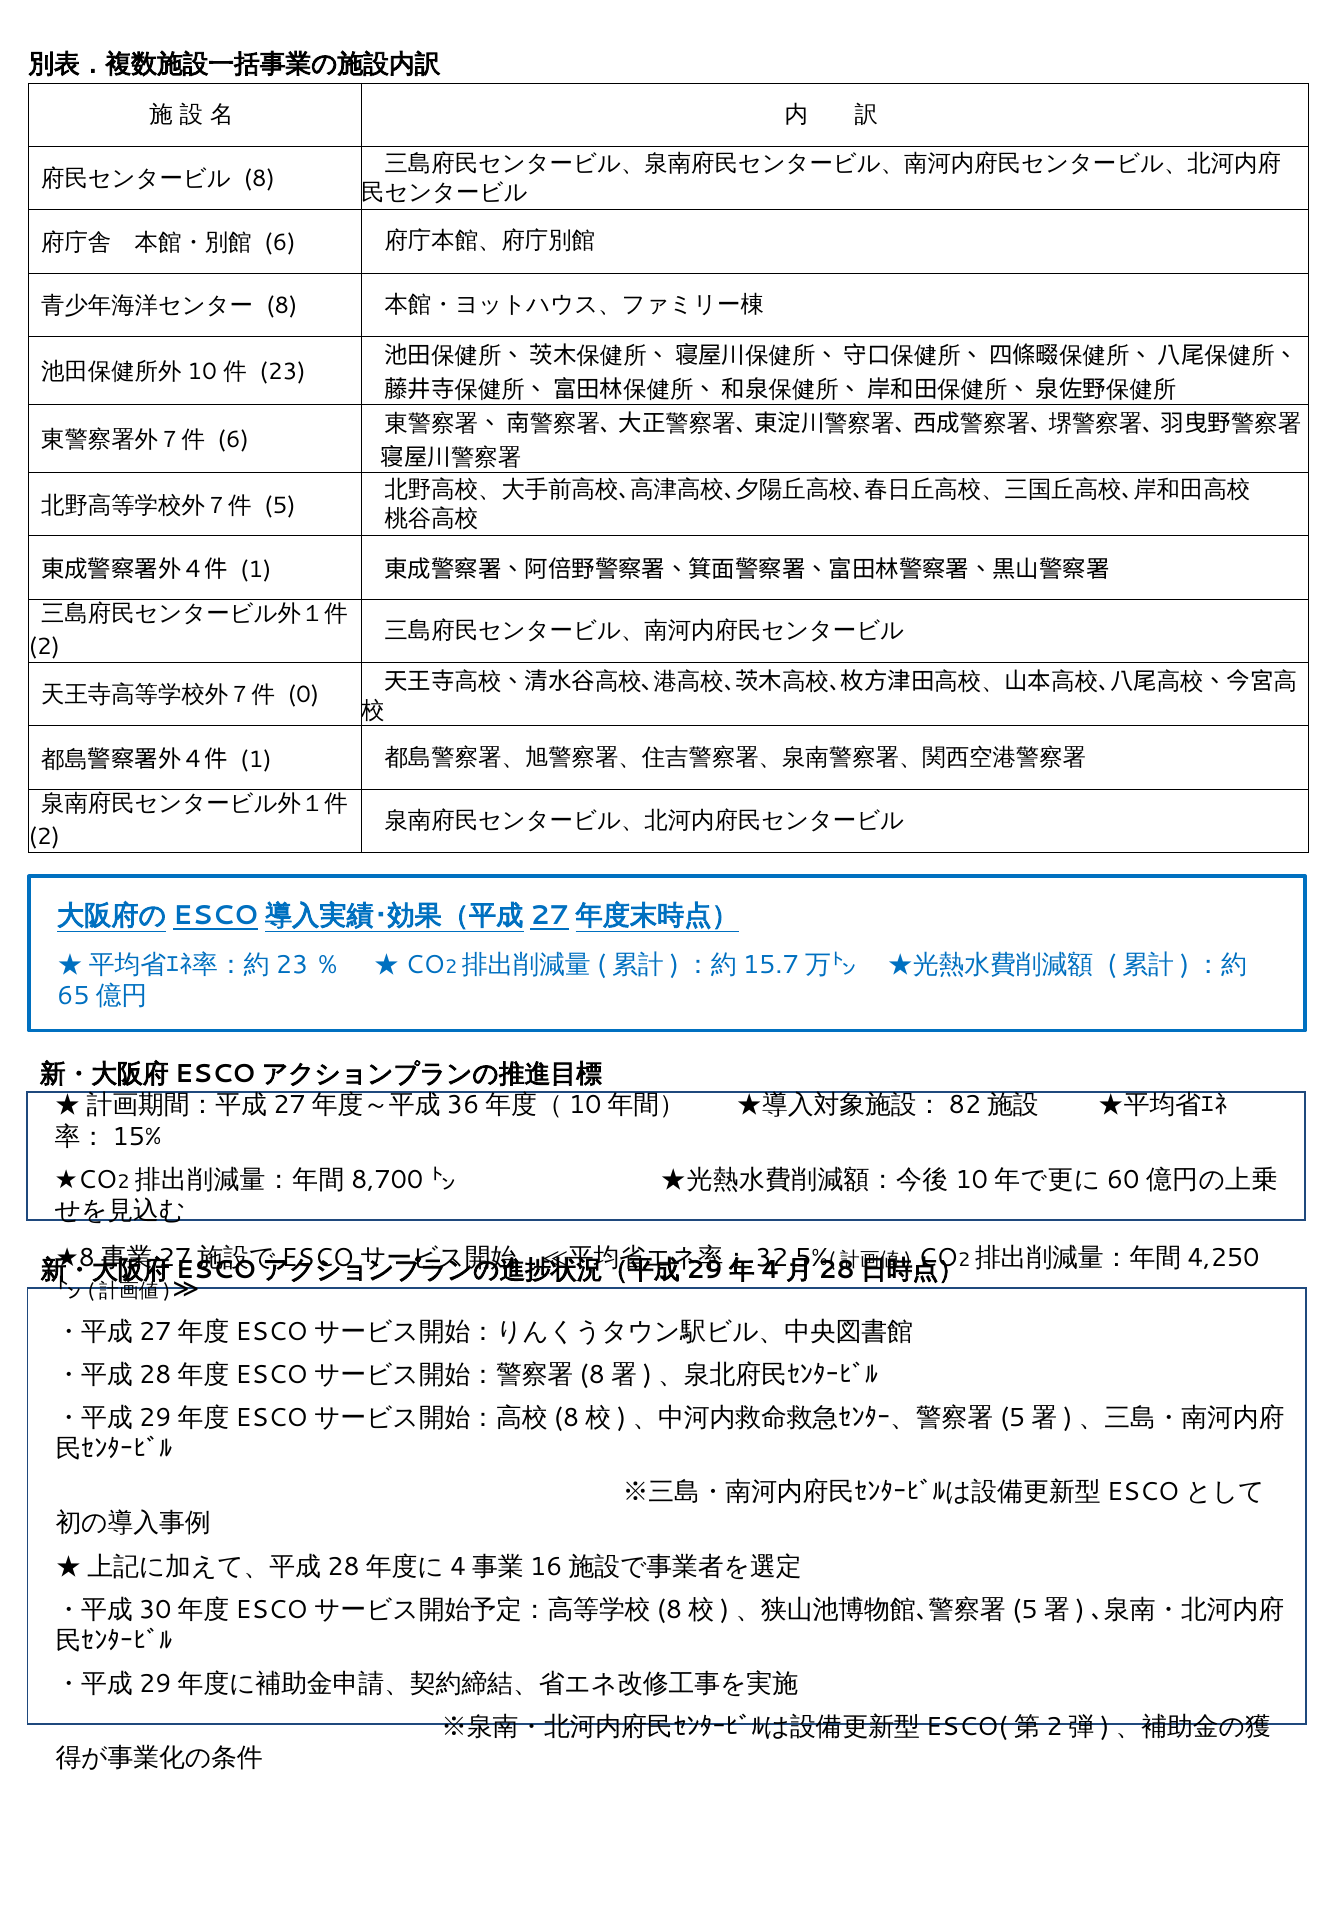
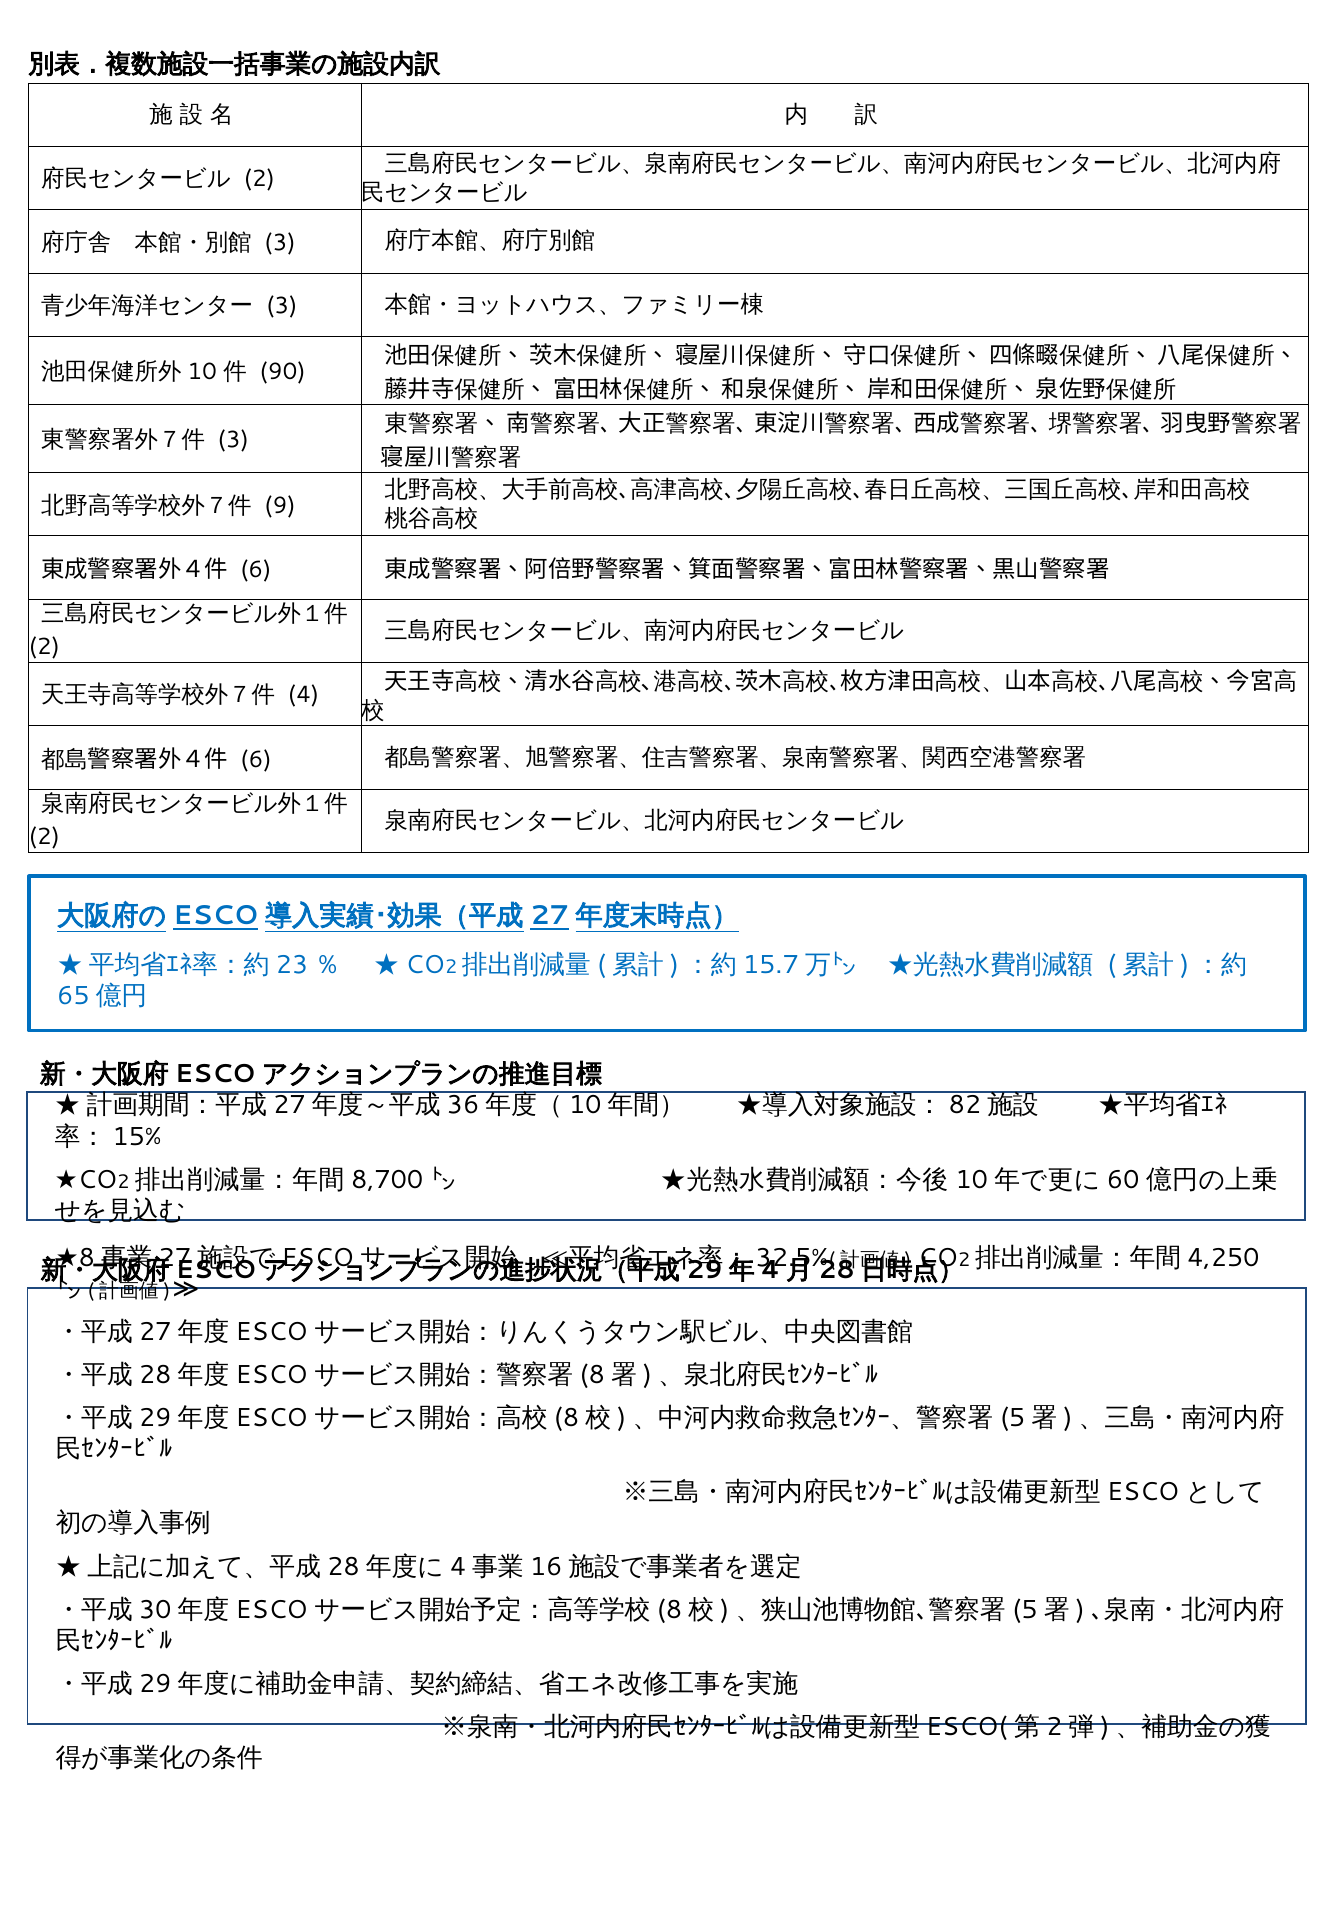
8 at (259, 179): 8 -> 2
6 at (280, 242): 6 -> 3
8 at (282, 306): 8 -> 3
23: 23 -> 90
6 at (233, 439): 6 -> 3
5: 5 -> 9
1 at (256, 569): 1 -> 6
0: 0 -> 4
1 at (256, 759): 1 -> 6
